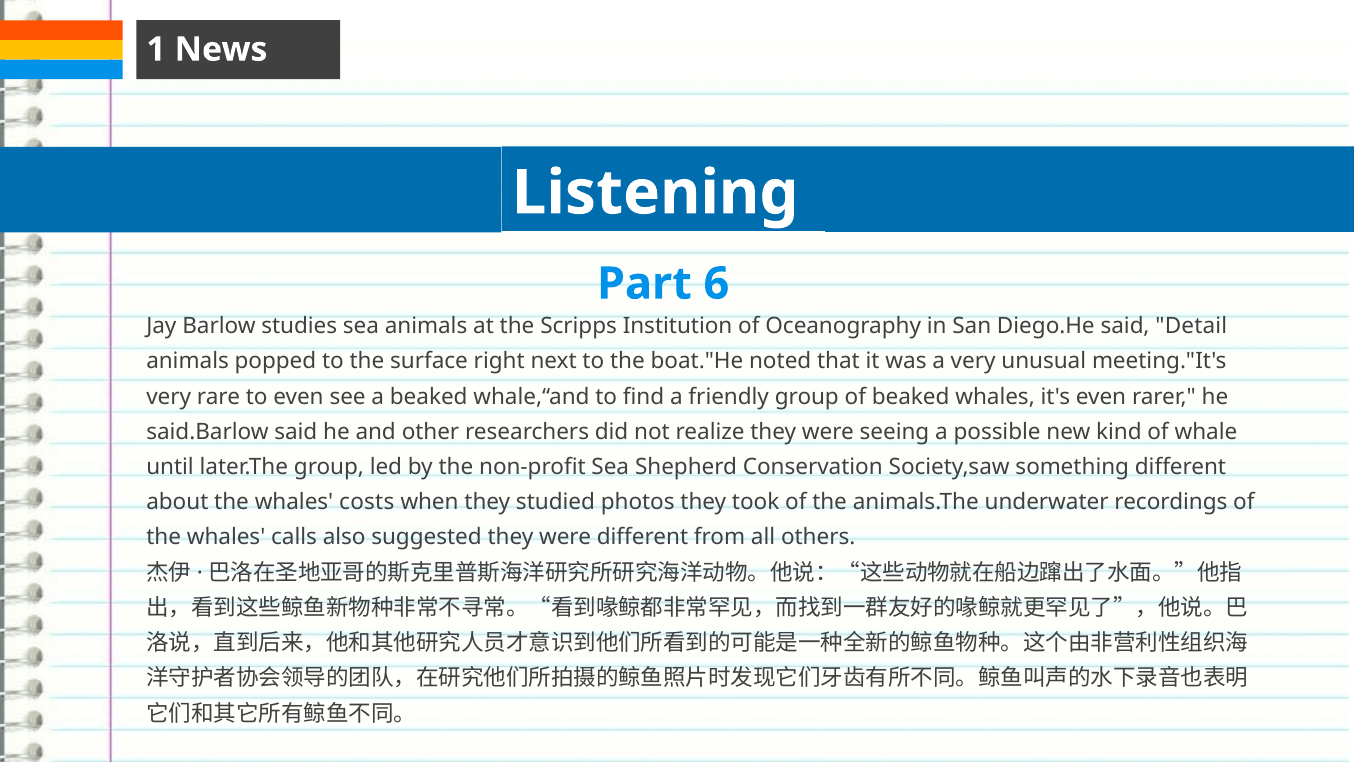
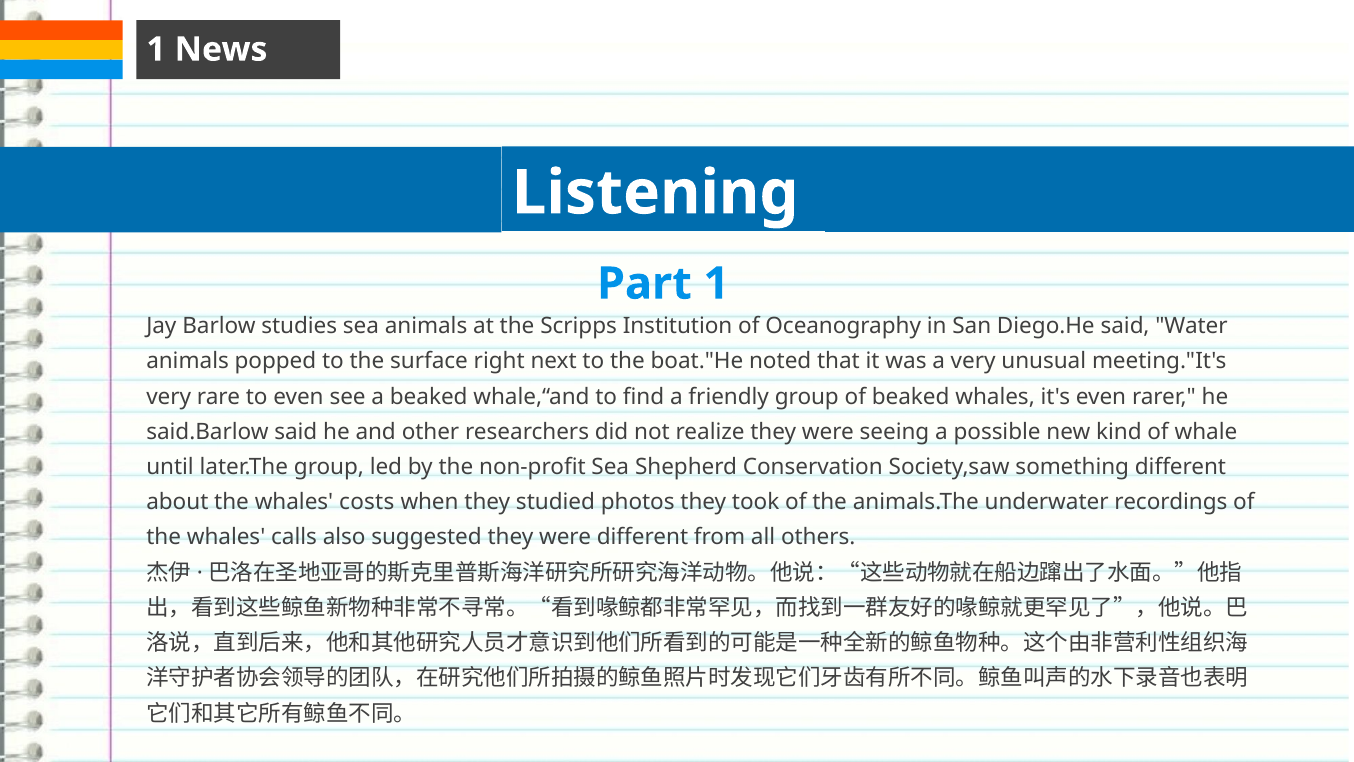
Part 6: 6 -> 1
Detail: Detail -> Water
